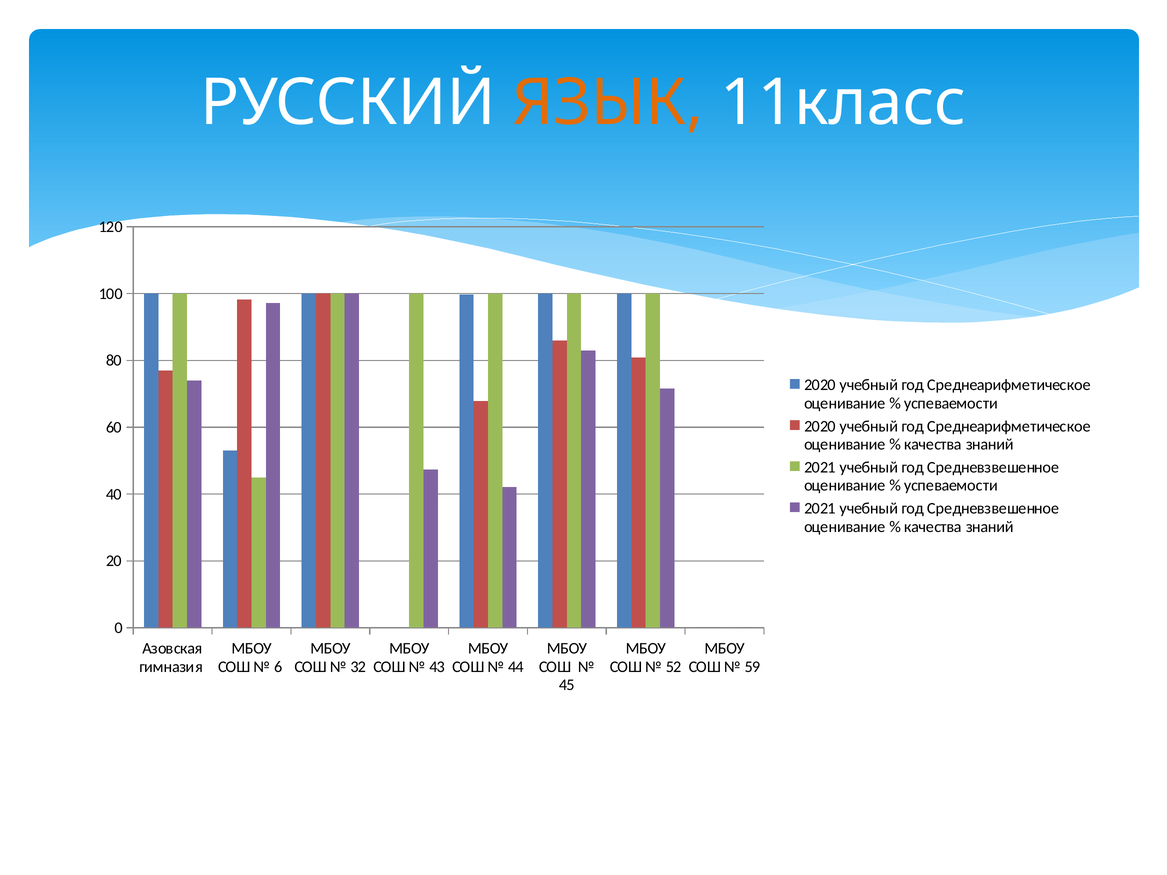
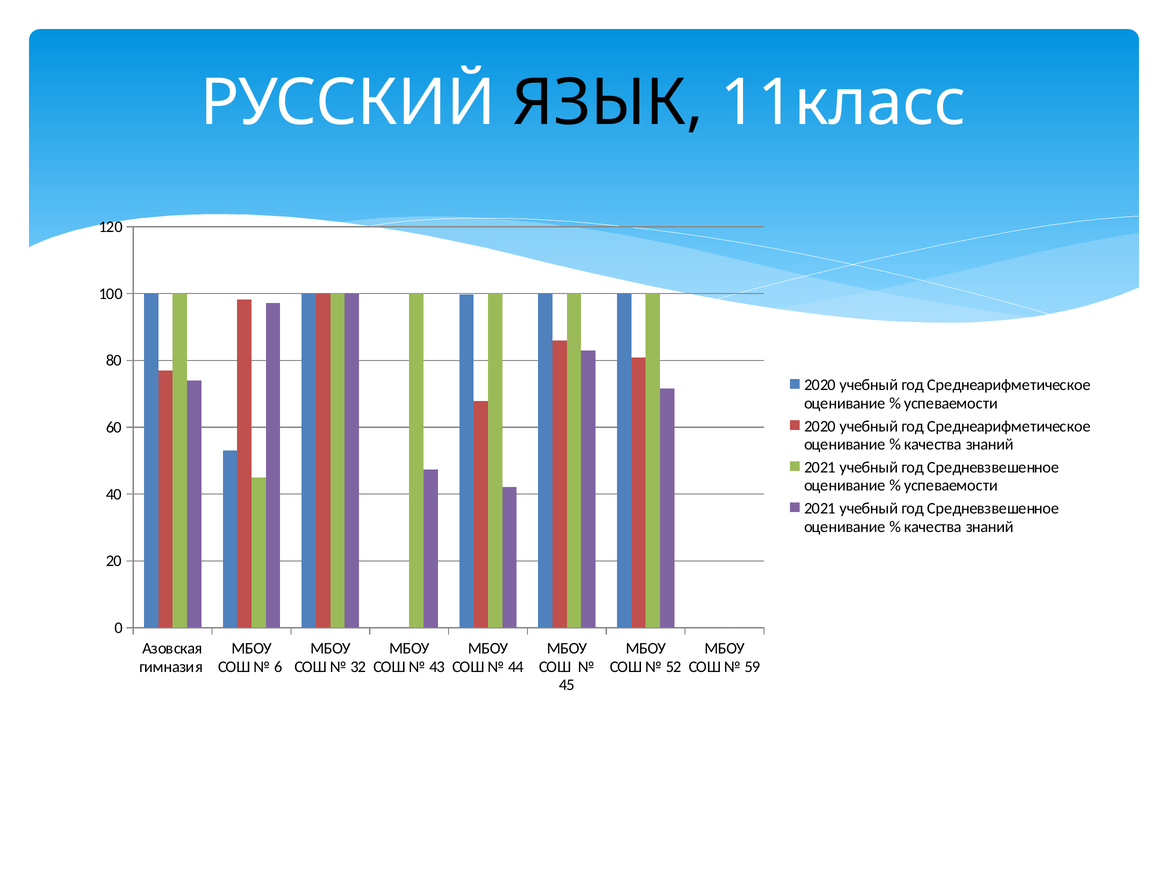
ЯЗЫК colour: orange -> black
